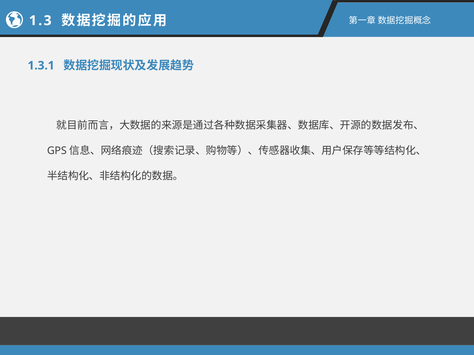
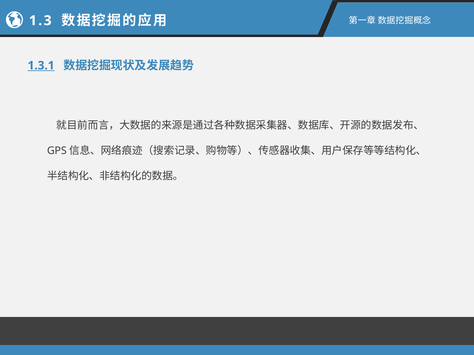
1.3.1 underline: none -> present
